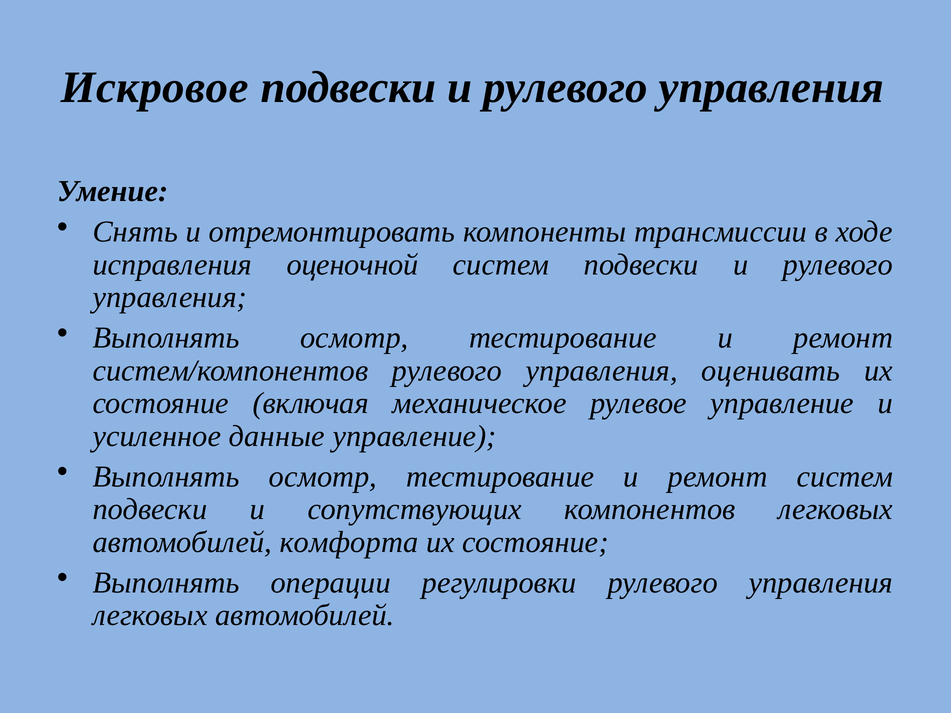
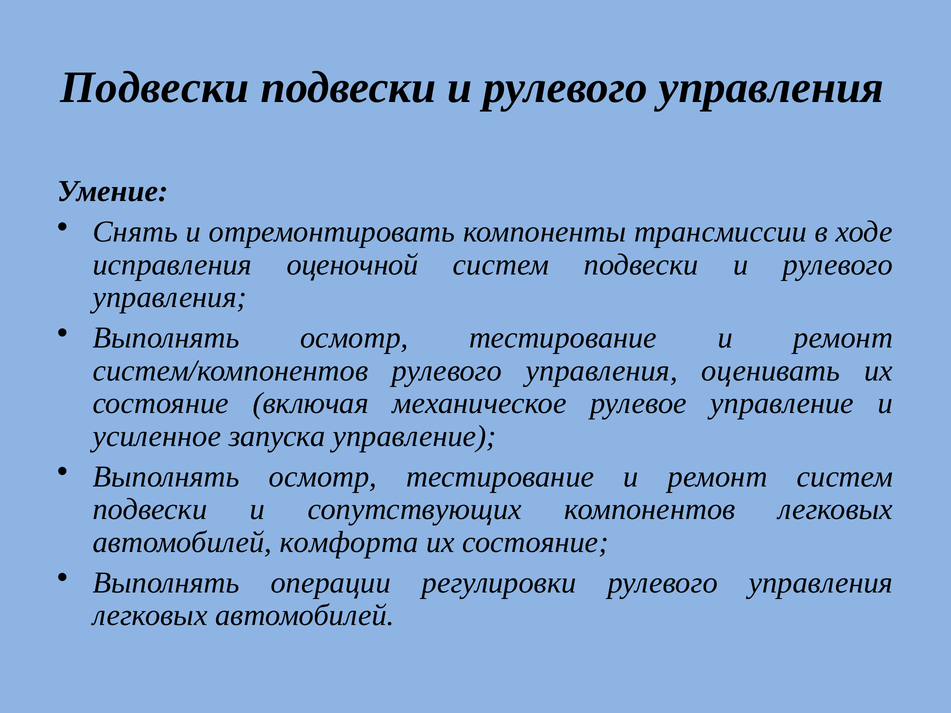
Искровое at (155, 88): Искровое -> Подвески
данные: данные -> запуска
